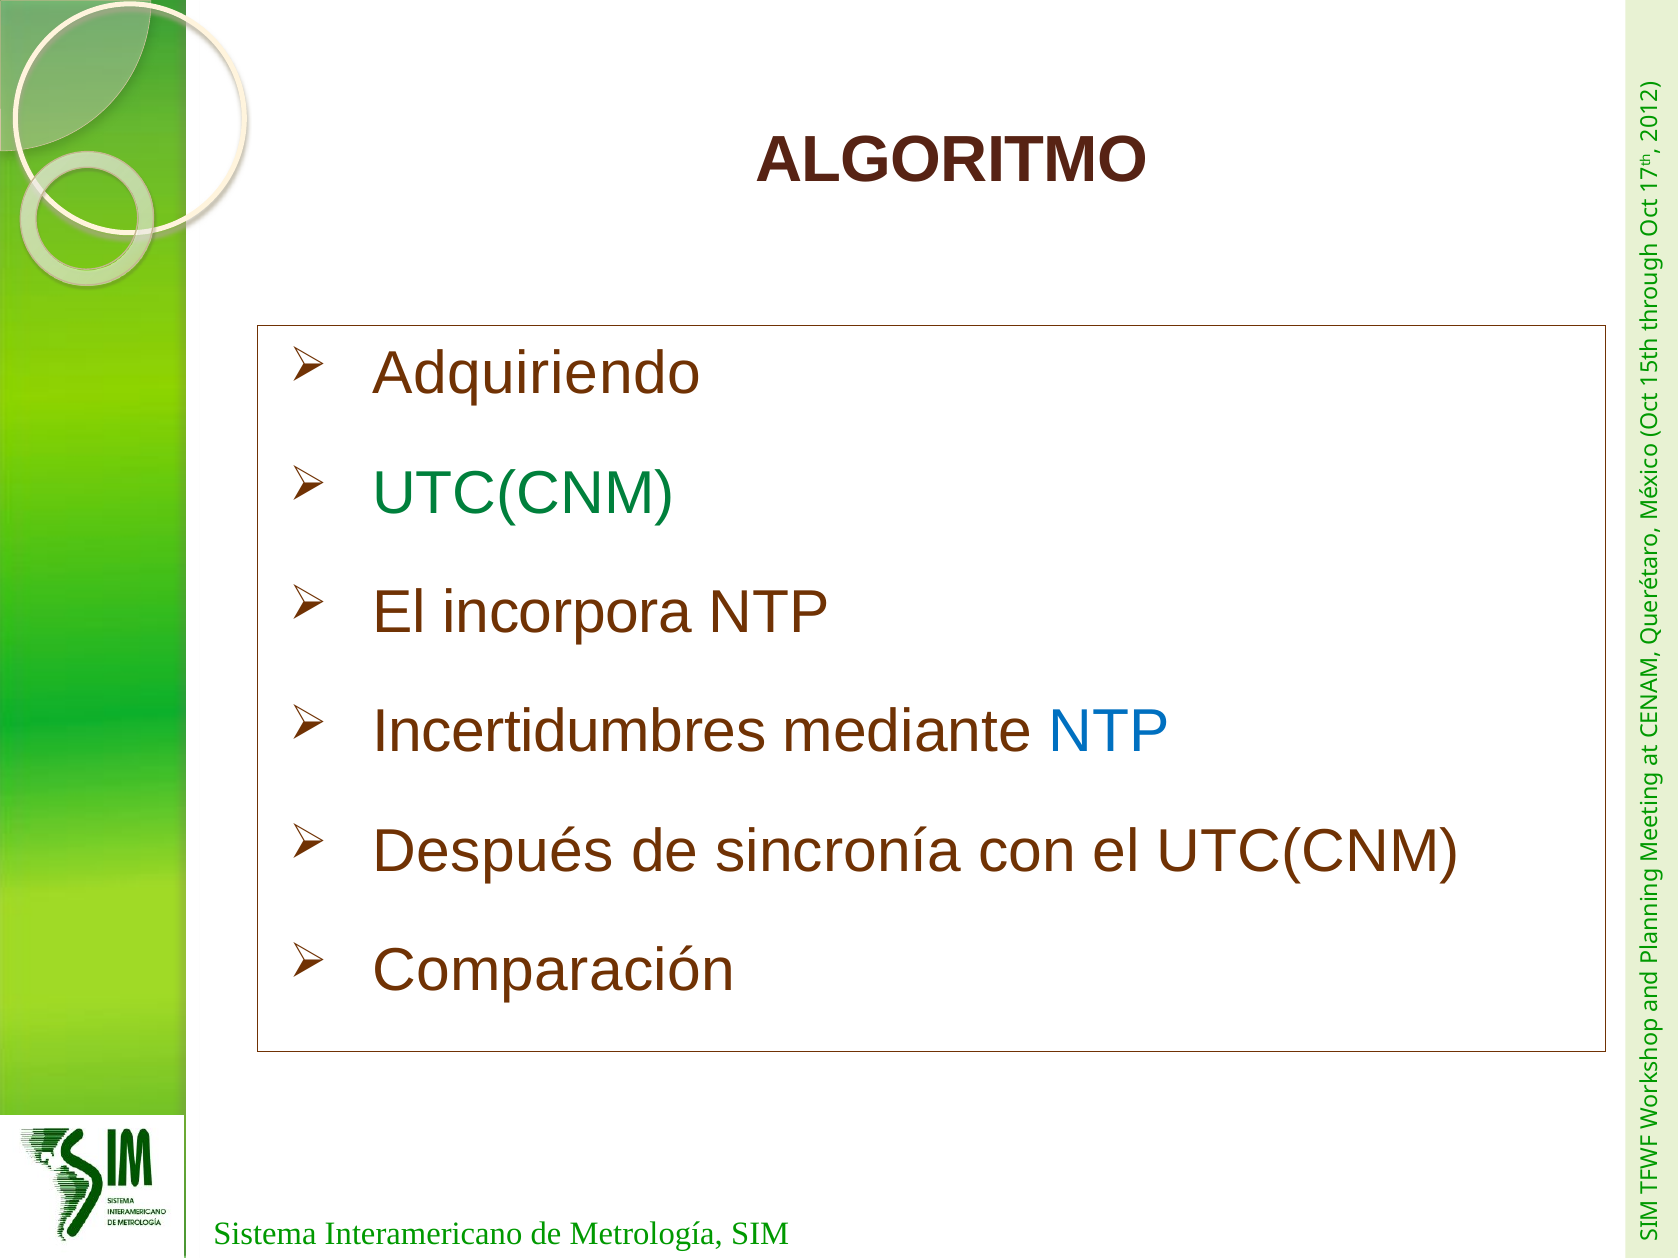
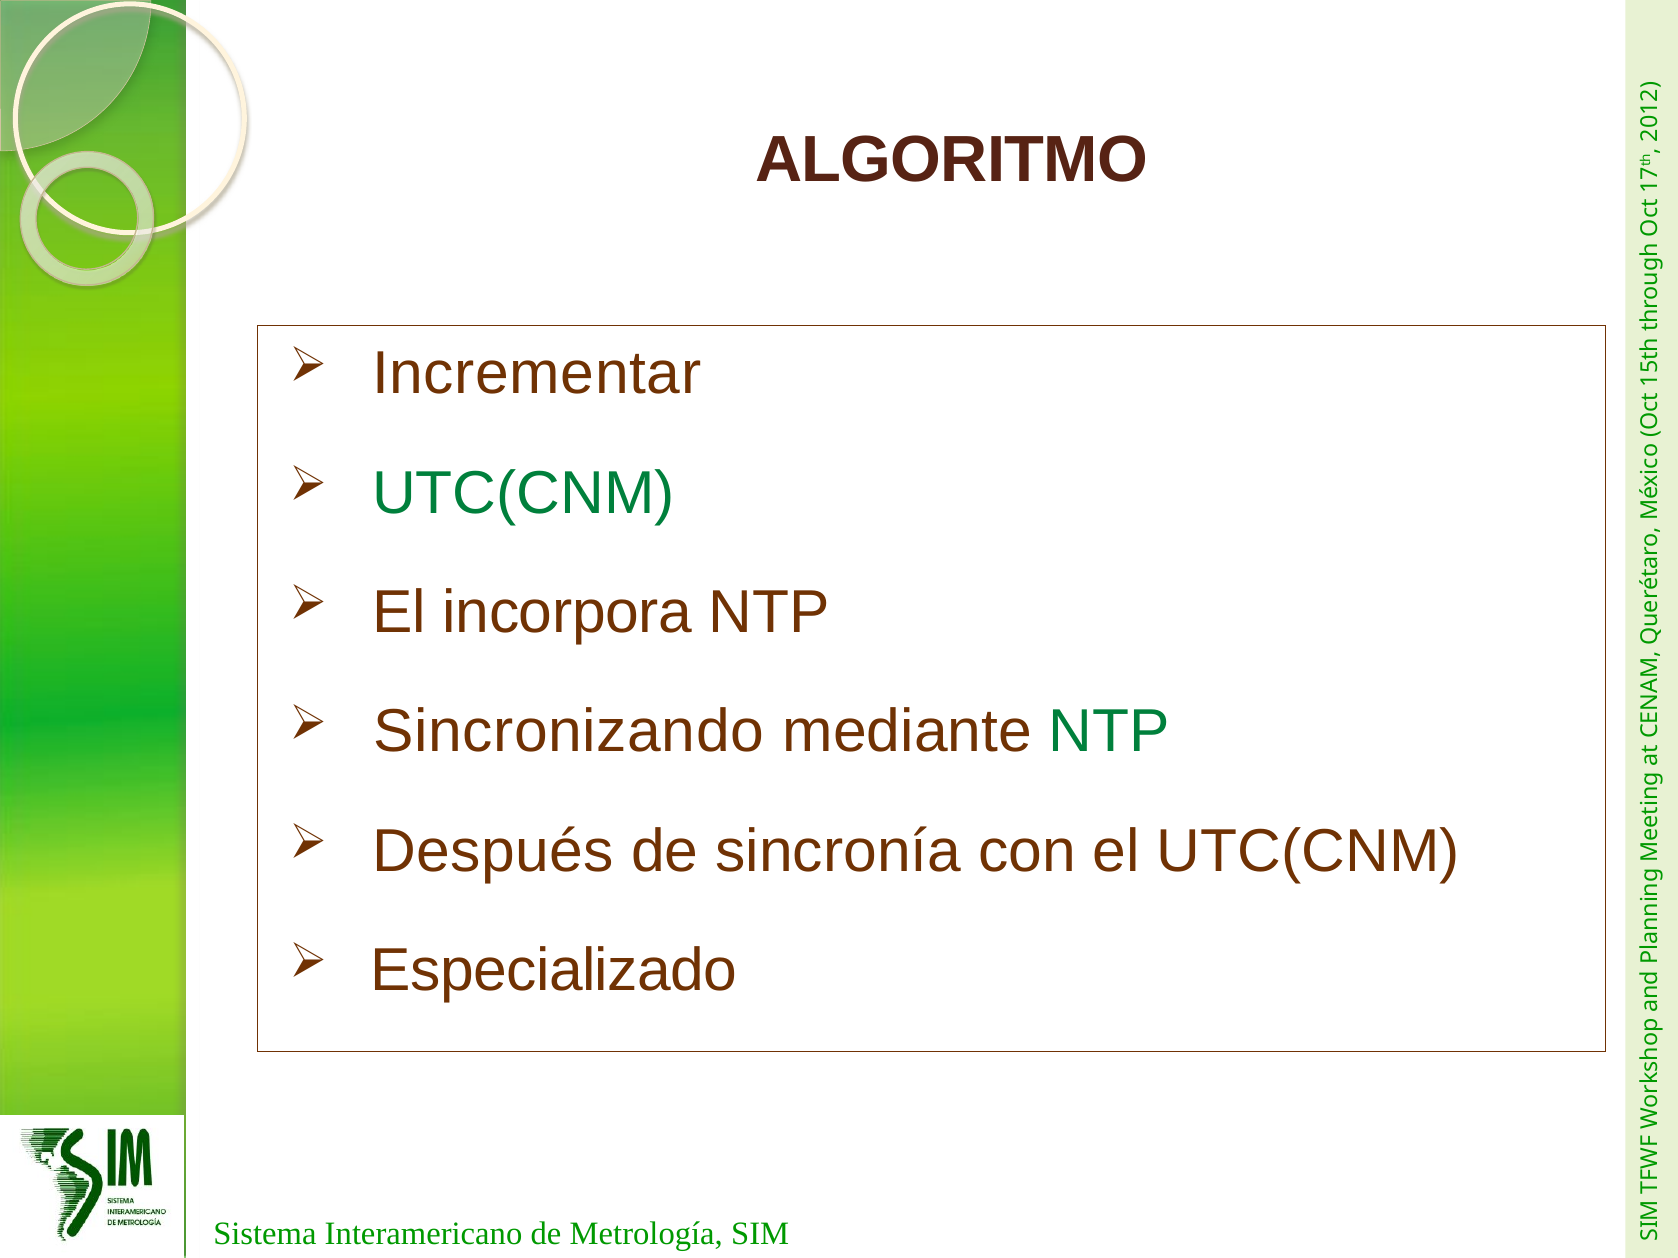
Adquiriendo: Adquiriendo -> Incrementar
Incertidumbres: Incertidumbres -> Sincronizando
NTP at (1109, 732) colour: blue -> green
Comparación: Comparación -> Especializado
